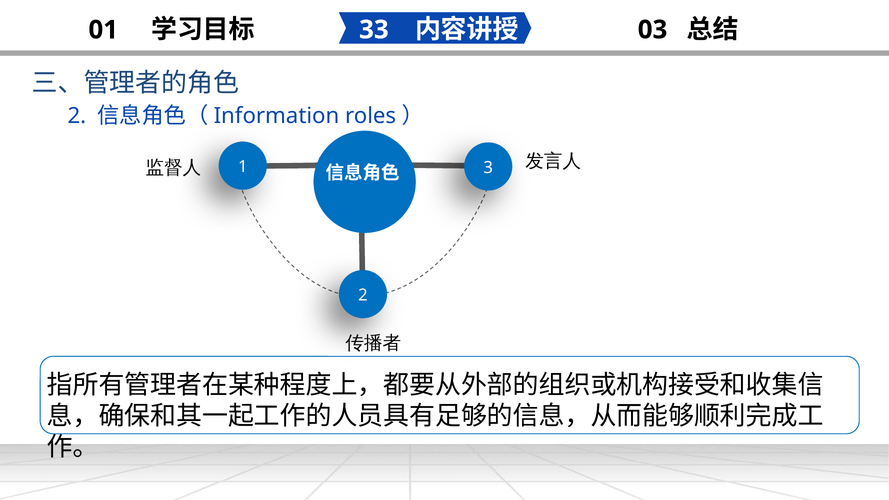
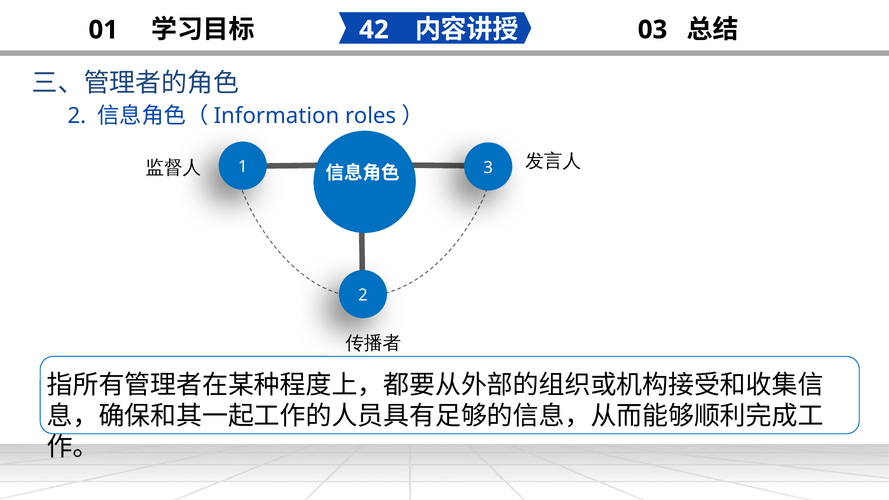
33: 33 -> 42
